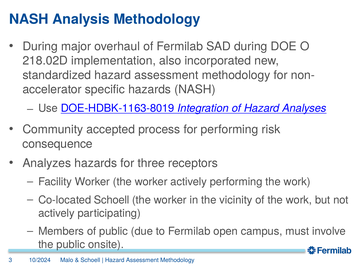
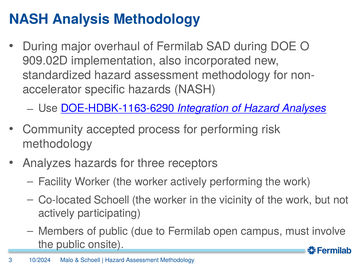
218.02D: 218.02D -> 909.02D
DOE-HDBK-1163-8019: DOE-HDBK-1163-8019 -> DOE-HDBK-1163-6290
consequence at (58, 144): consequence -> methodology
